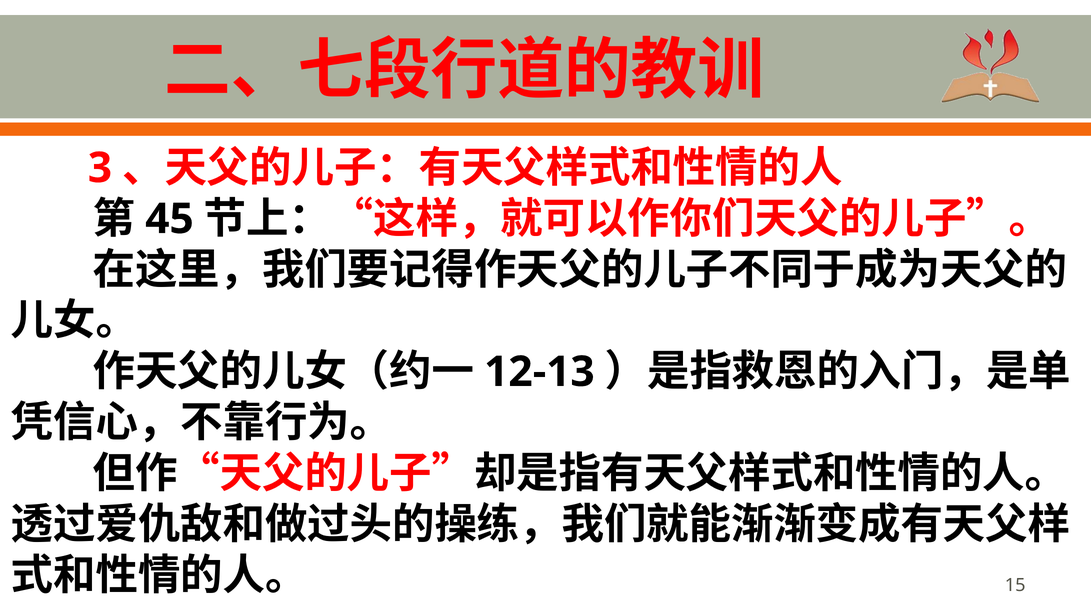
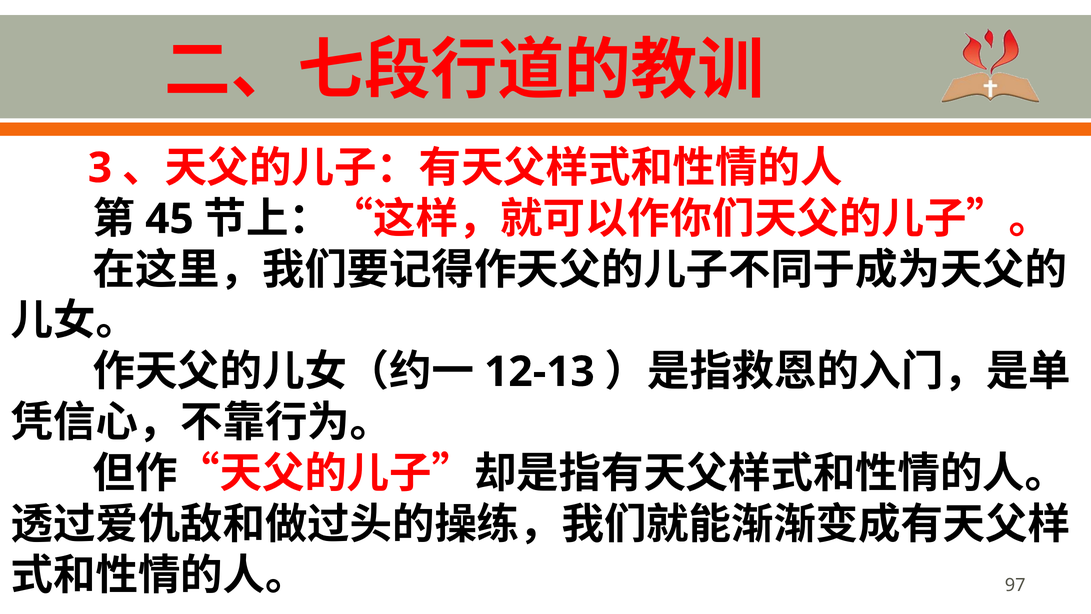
15: 15 -> 97
